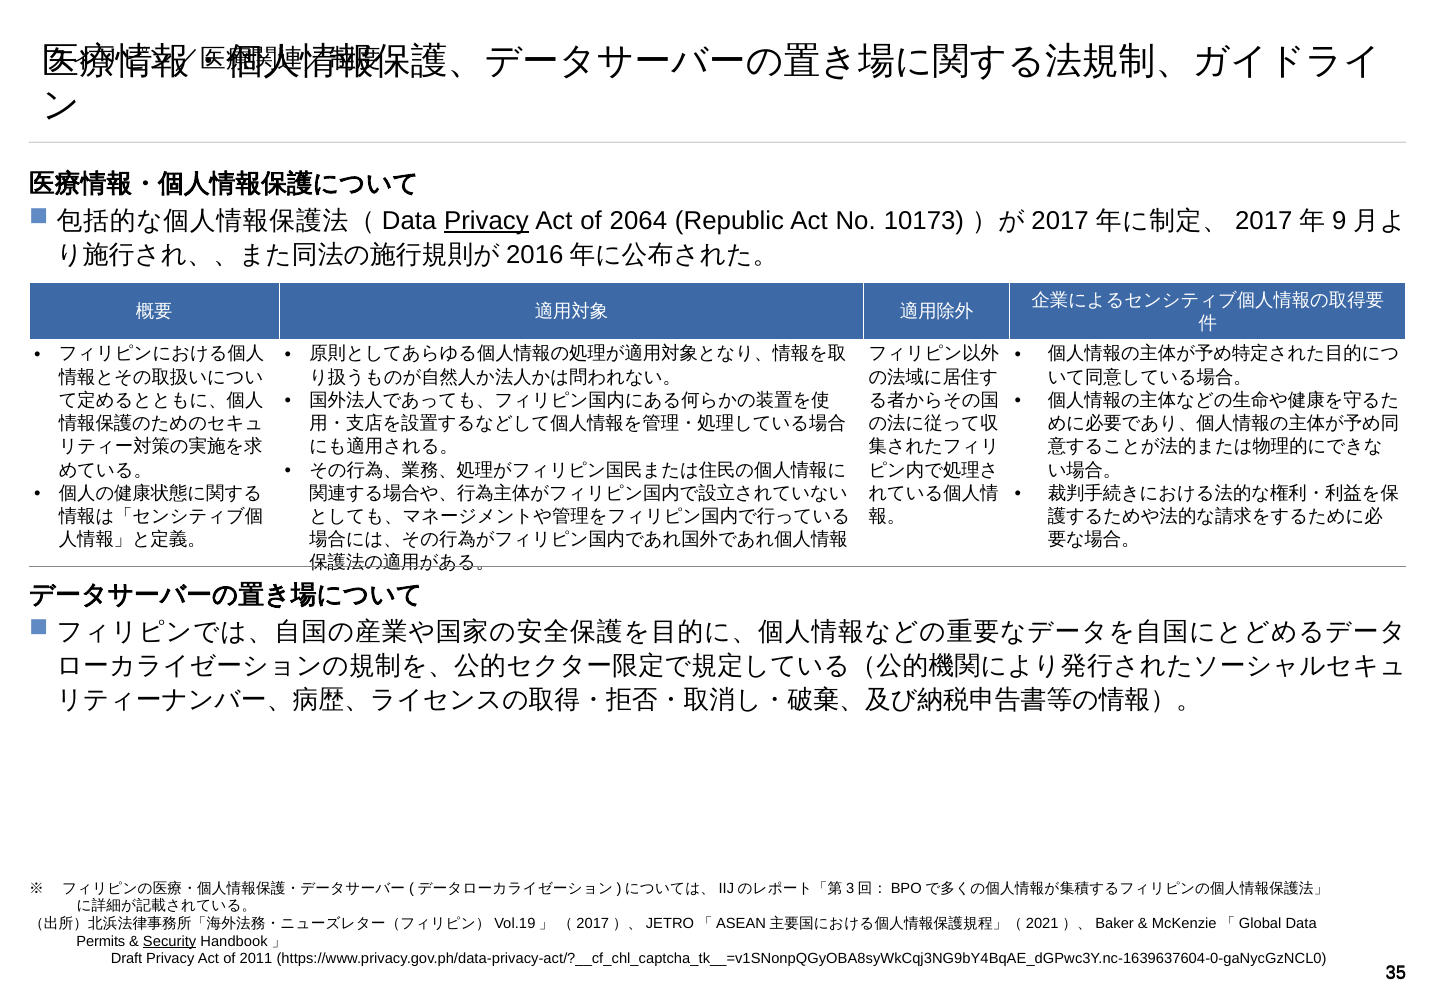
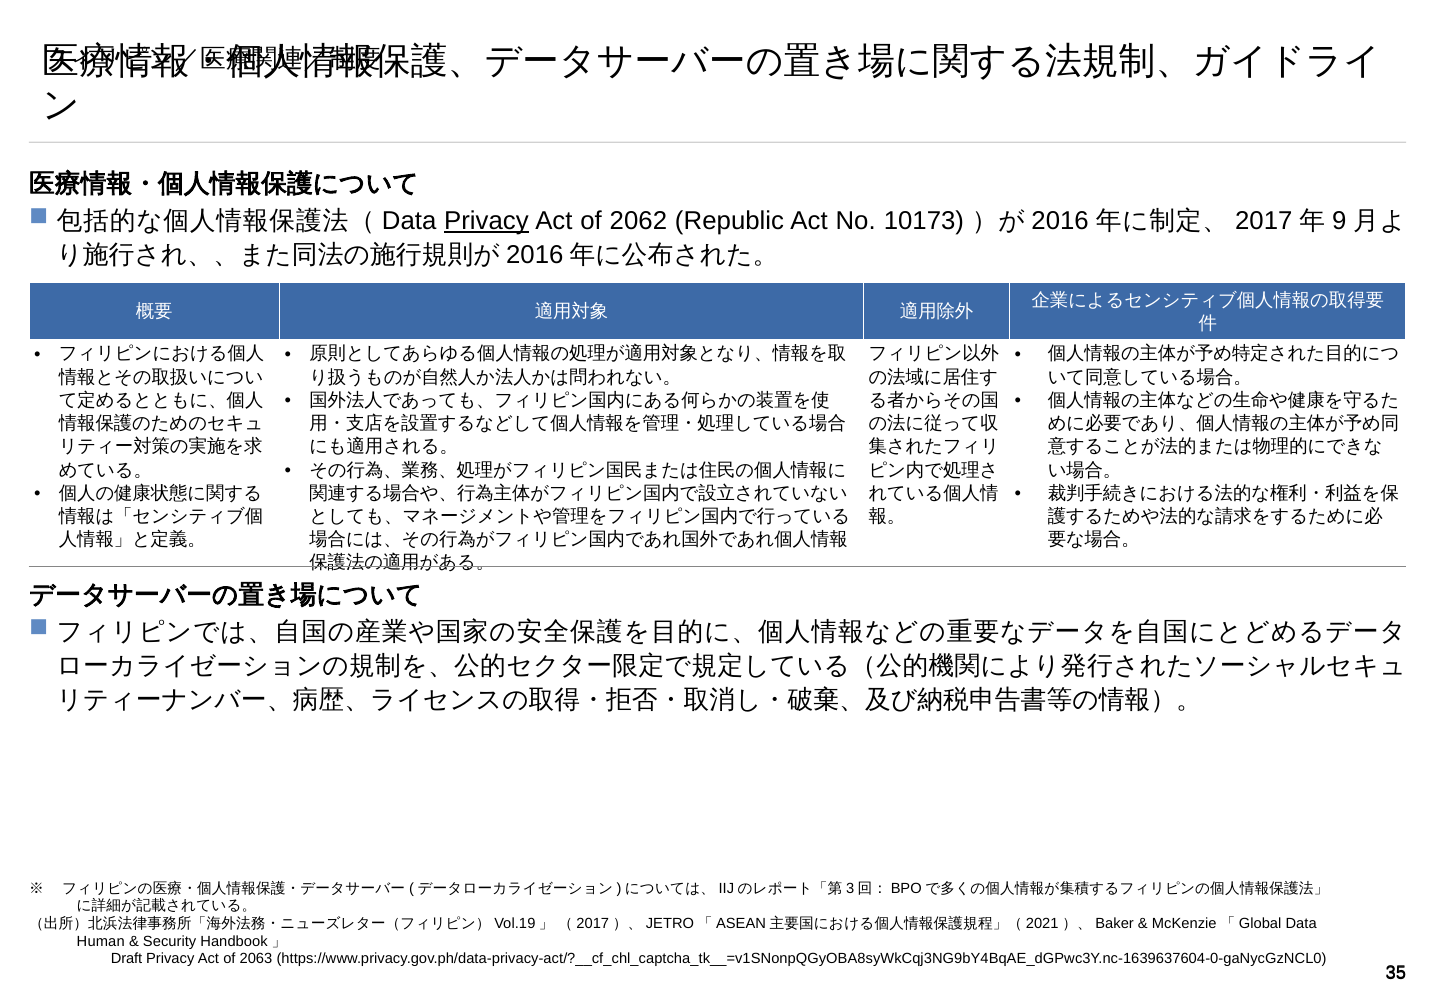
2064: 2064 -> 2062
2017 at (1060, 221): 2017 -> 2016
Permits: Permits -> Human
Security underline: present -> none
2011: 2011 -> 2063
